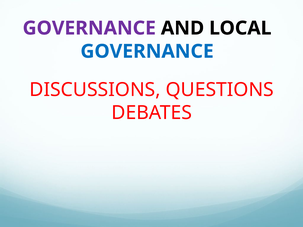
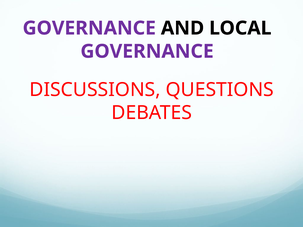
GOVERNANCE at (147, 51) colour: blue -> purple
